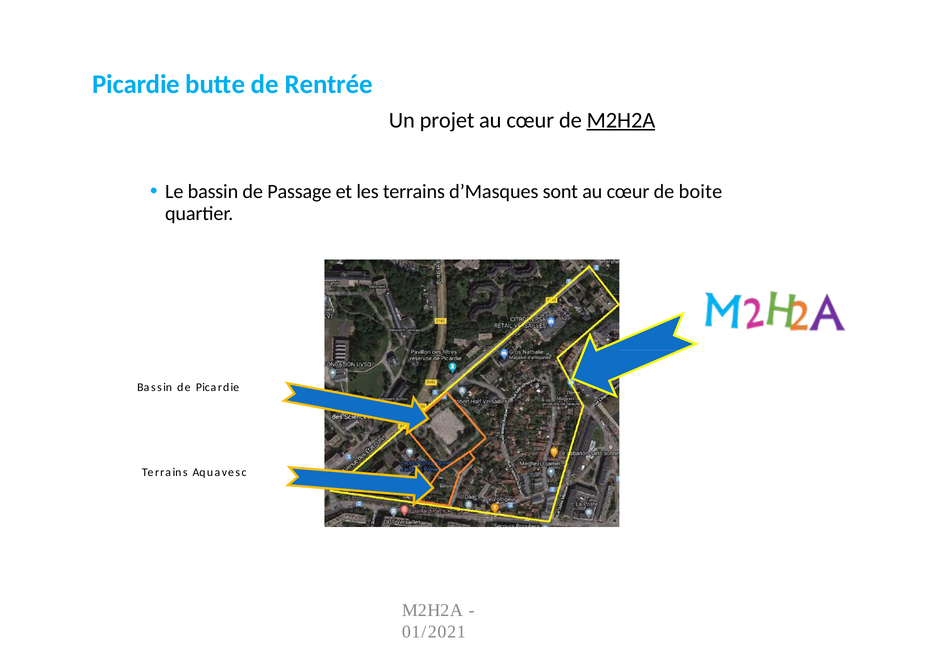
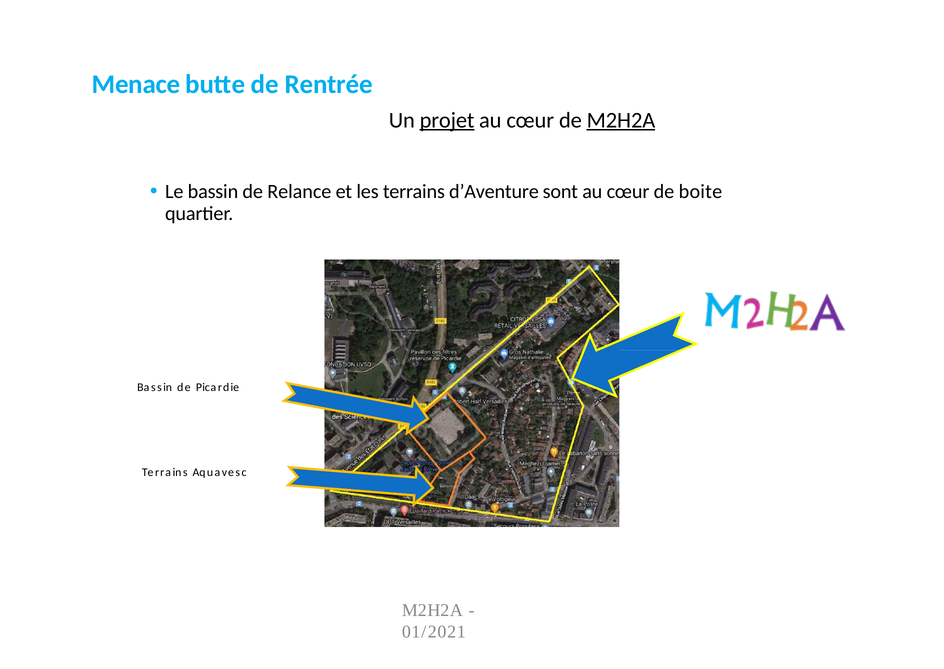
Picardie at (136, 84): Picardie -> Menace
projet underline: none -> present
Passage: Passage -> Relance
d’Masques: d’Masques -> d’Aventure
